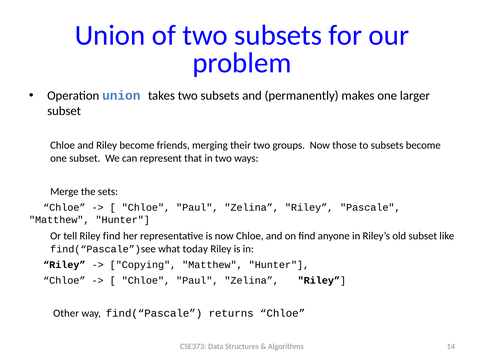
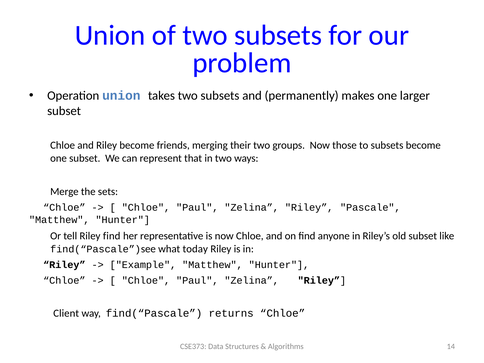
Copying: Copying -> Example
Other: Other -> Client
